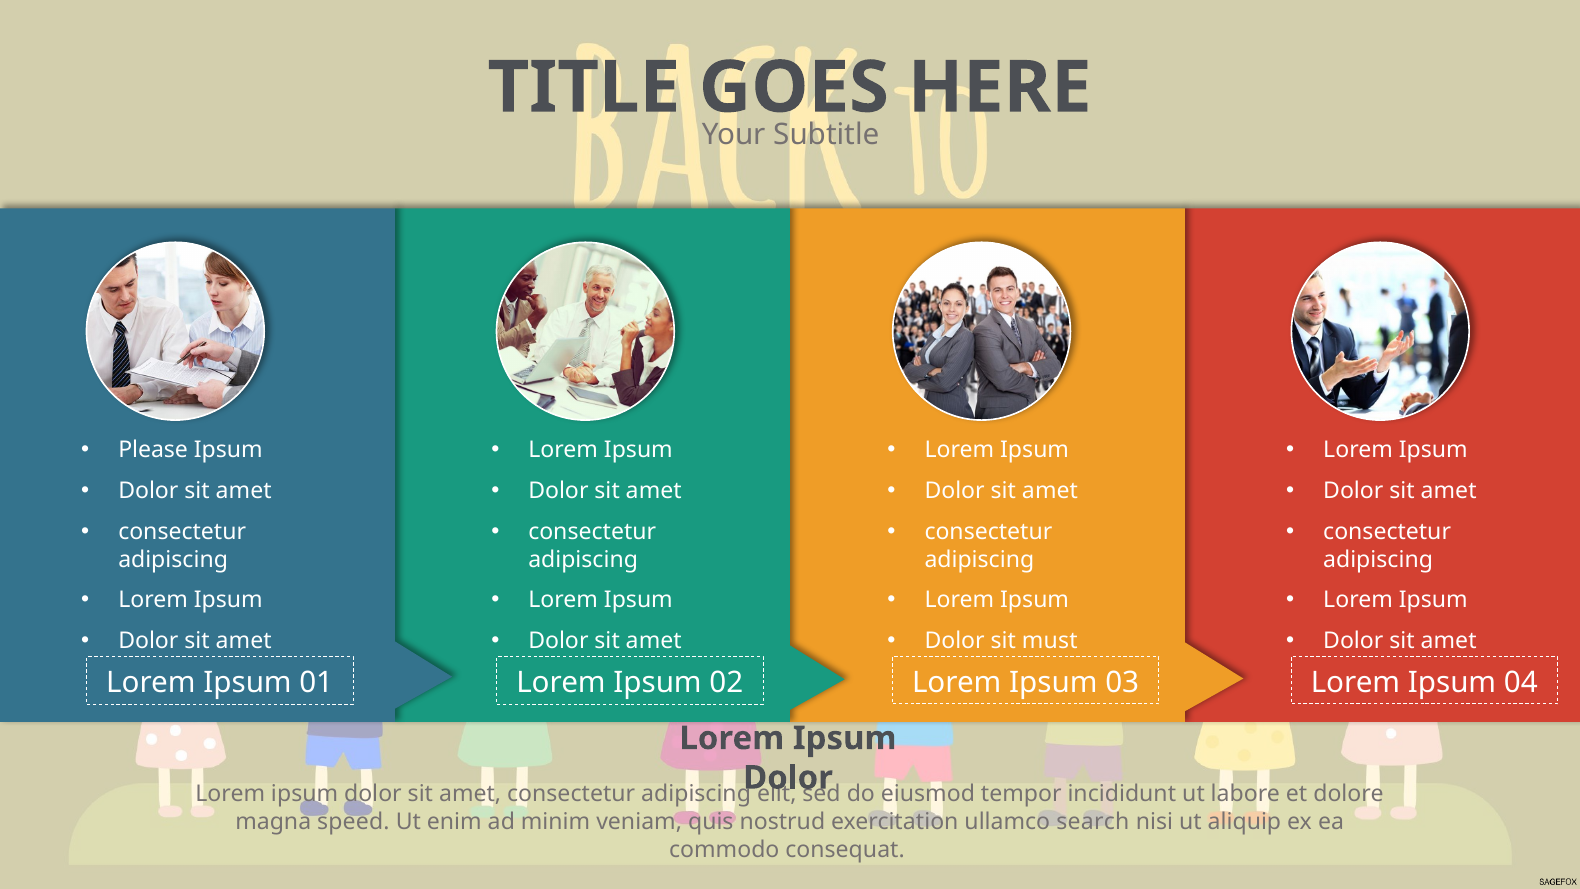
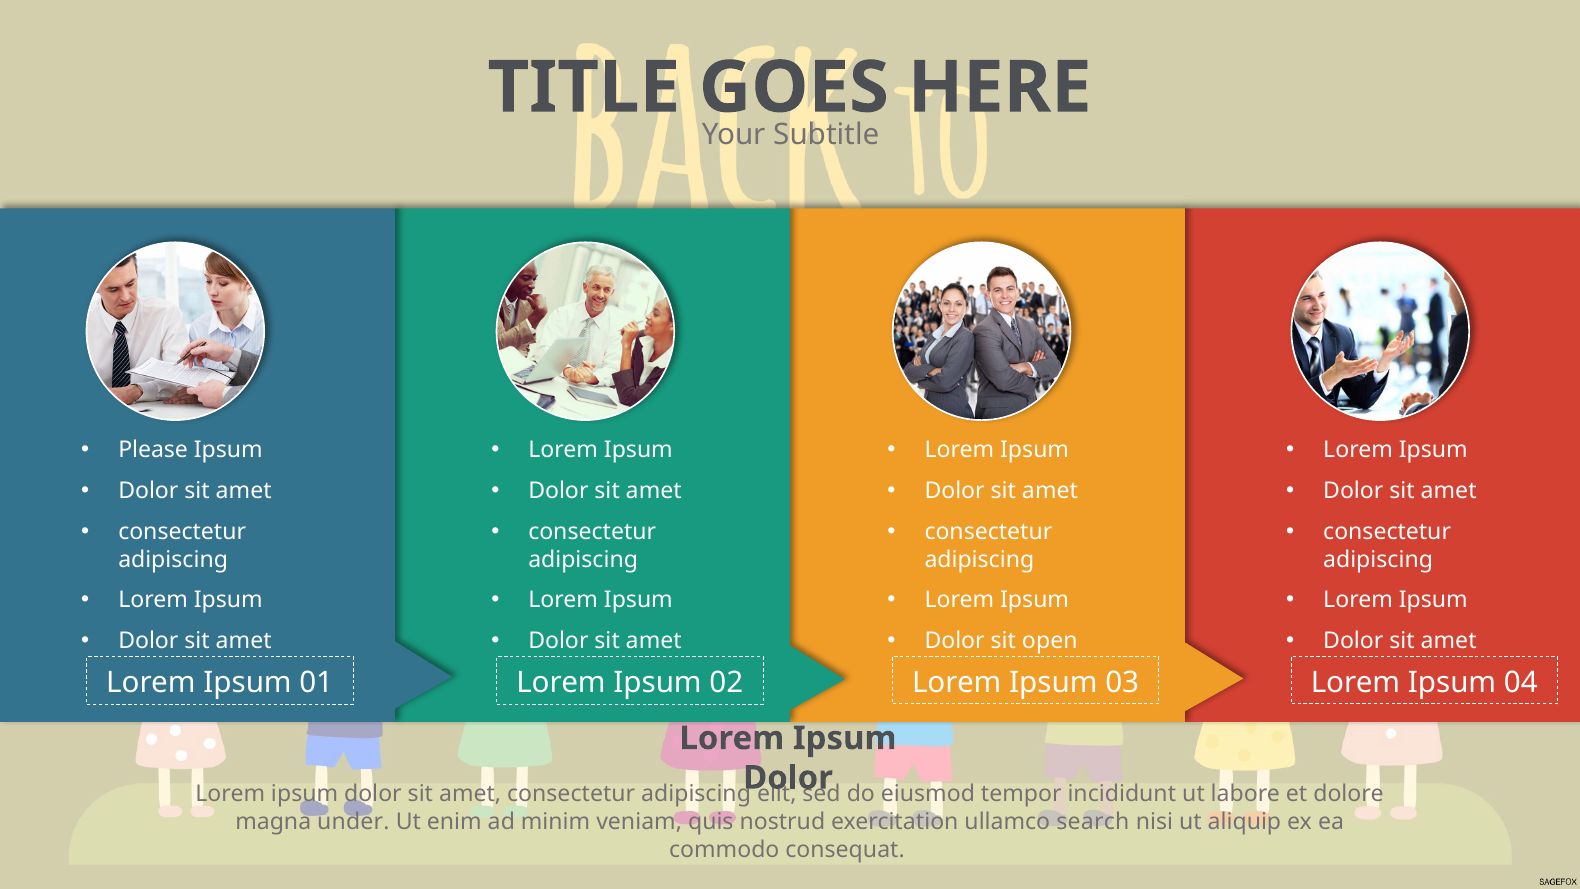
must: must -> open
speed: speed -> under
